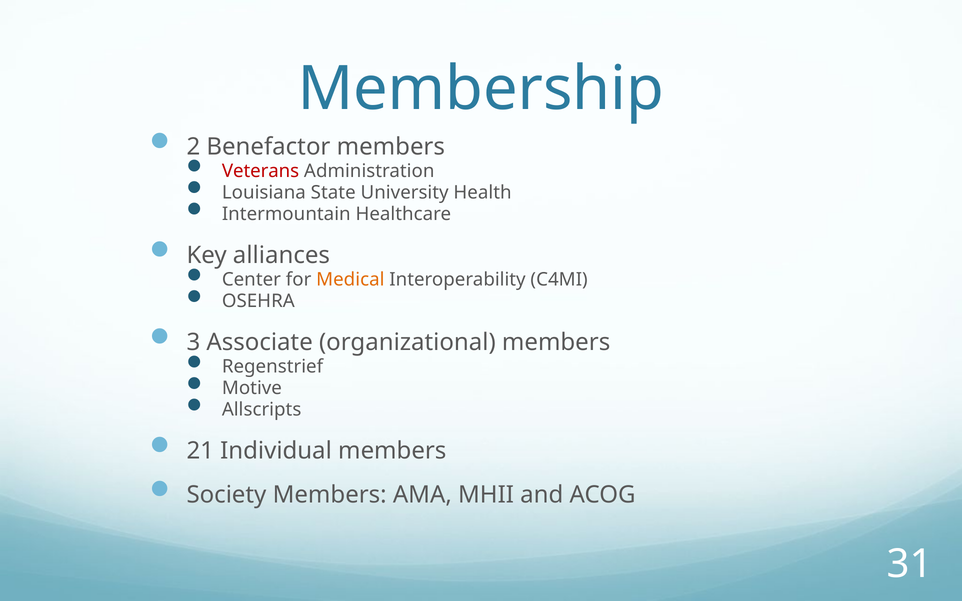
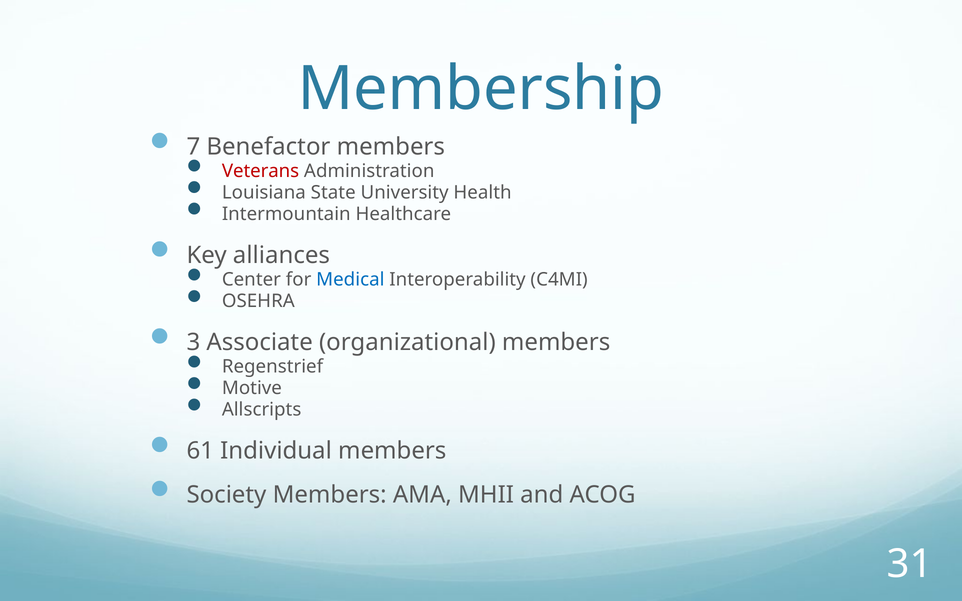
2: 2 -> 7
Medical colour: orange -> blue
21: 21 -> 61
